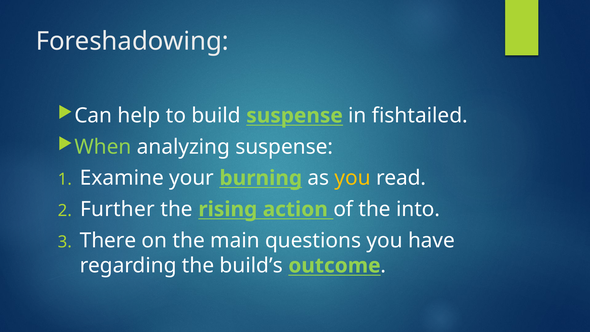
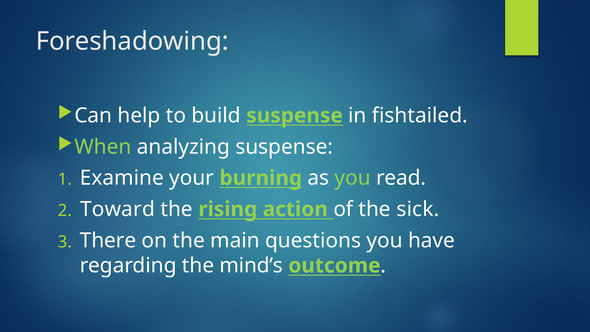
you at (353, 178) colour: yellow -> light green
Further: Further -> Toward
into: into -> sick
build’s: build’s -> mind’s
